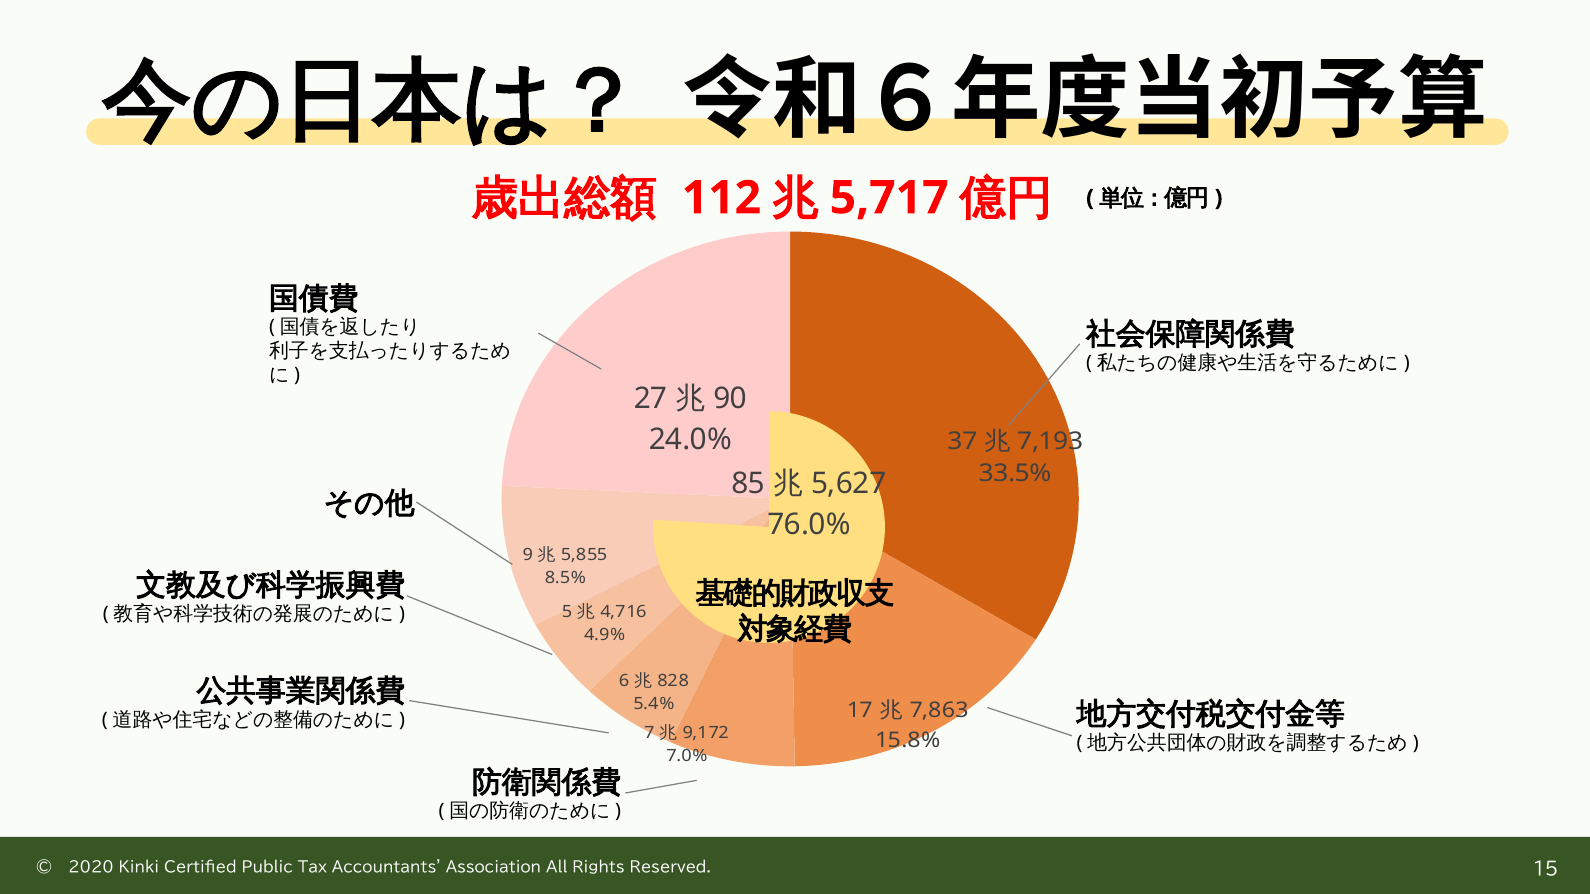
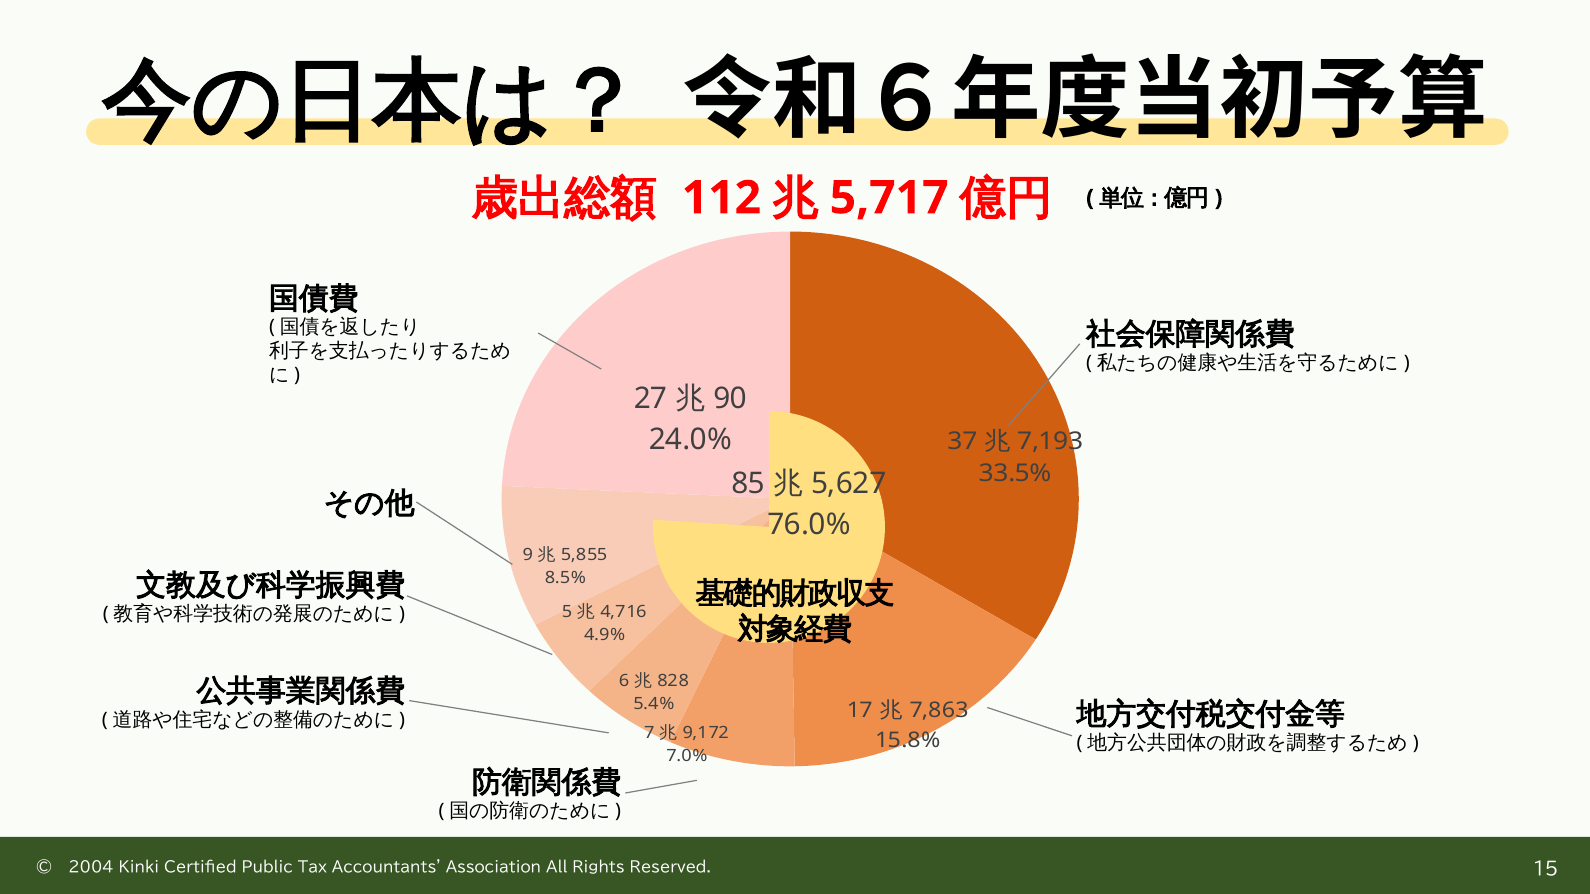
2020: 2020 -> 2004
